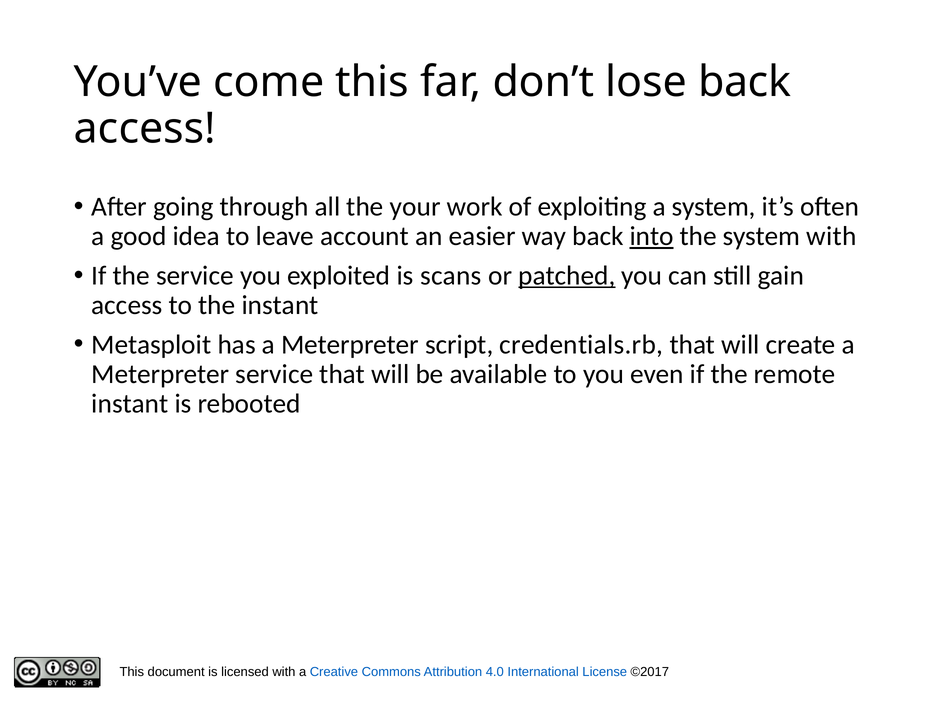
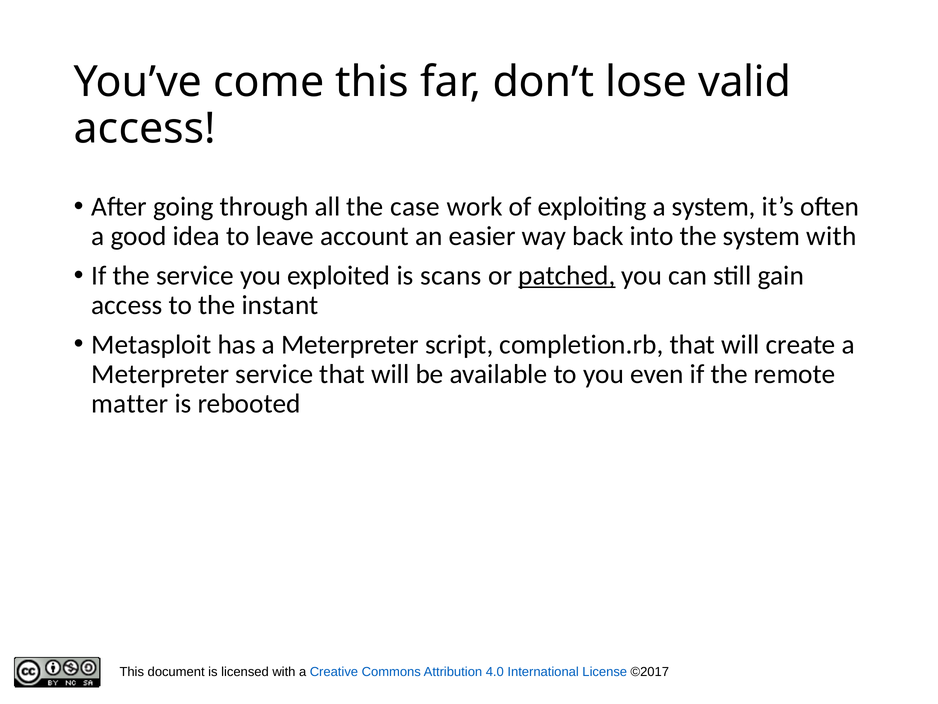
lose back: back -> valid
your: your -> case
into underline: present -> none
credentials.rb: credentials.rb -> completion.rb
instant at (130, 403): instant -> matter
